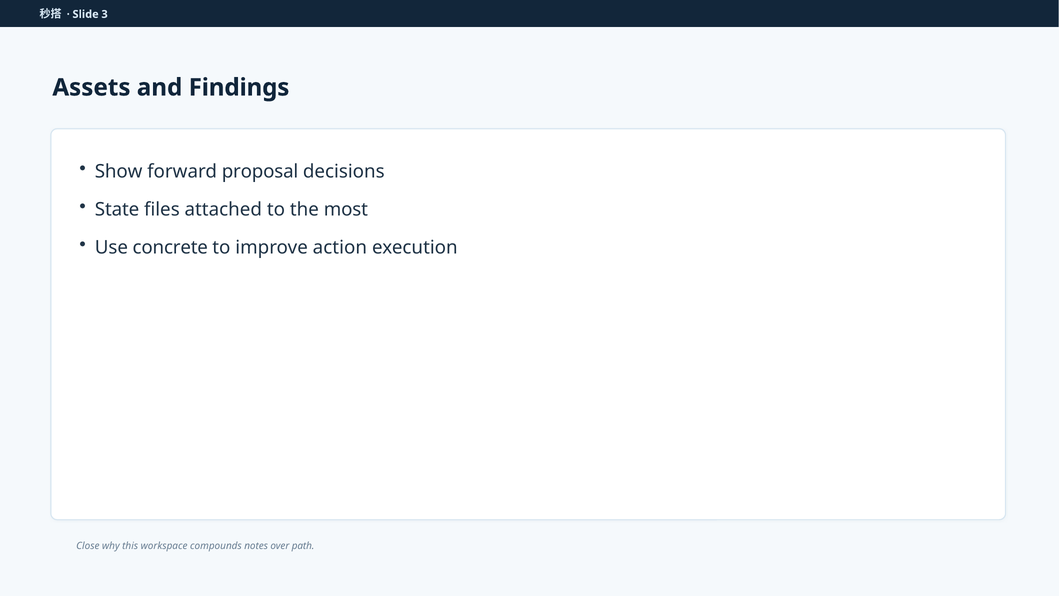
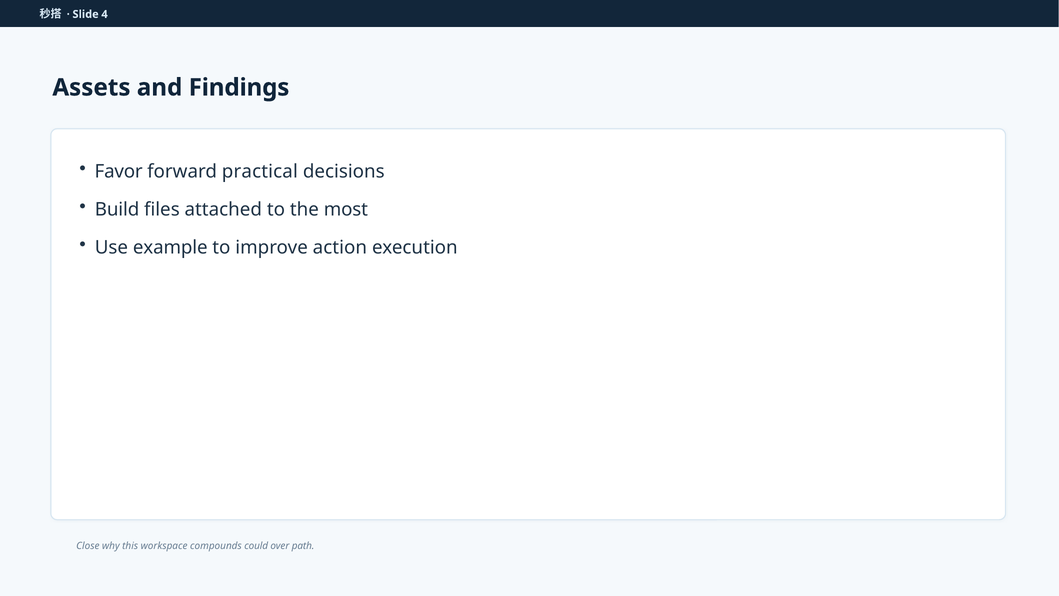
3: 3 -> 4
Show: Show -> Favor
proposal: proposal -> practical
State: State -> Build
concrete: concrete -> example
notes: notes -> could
